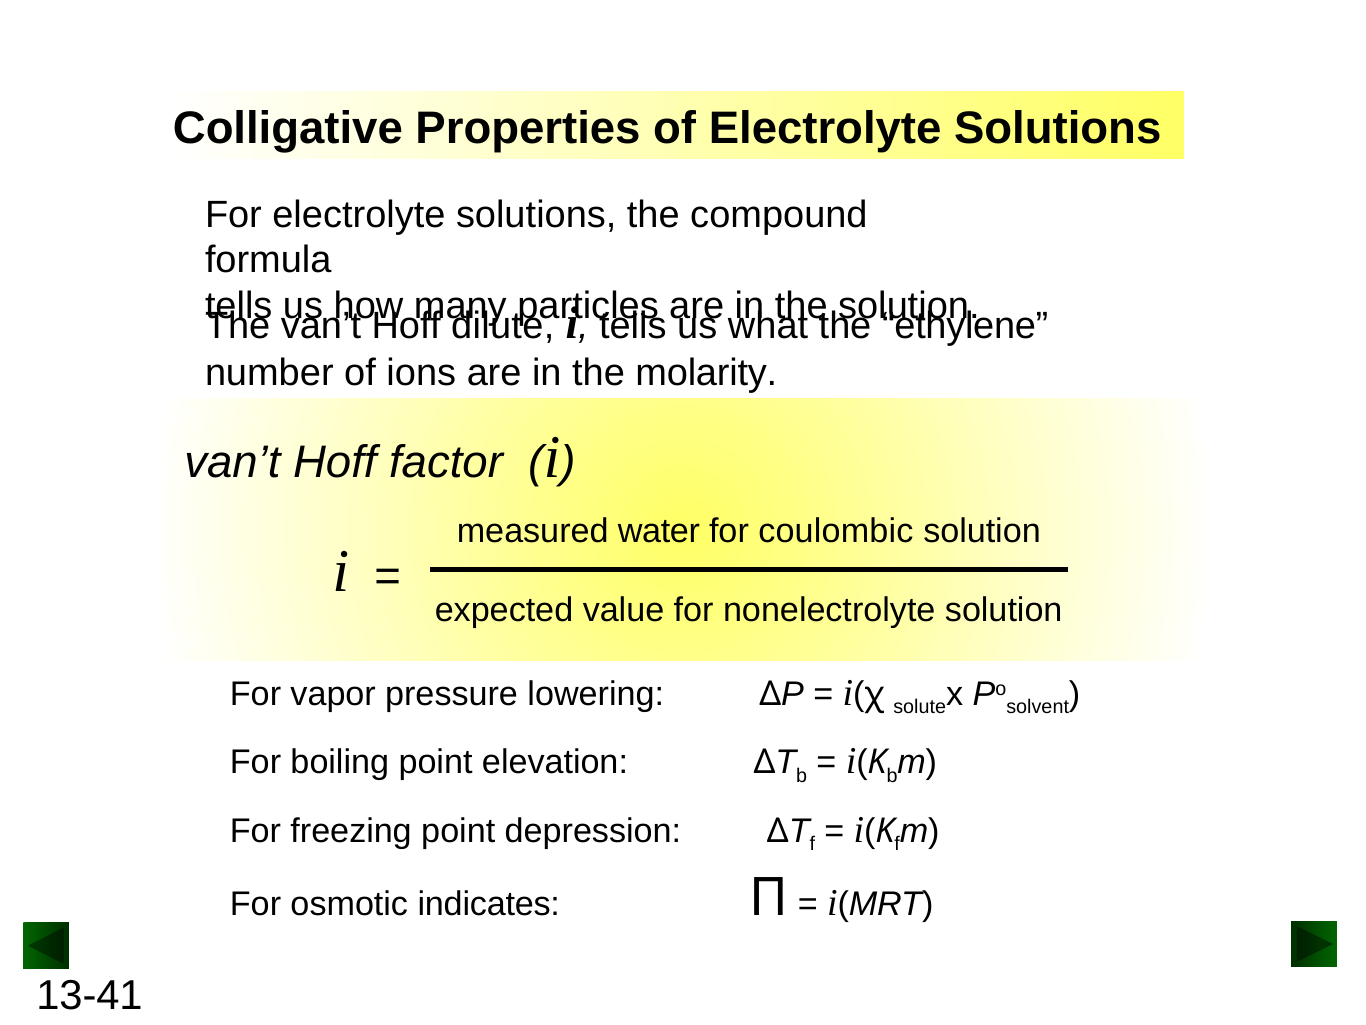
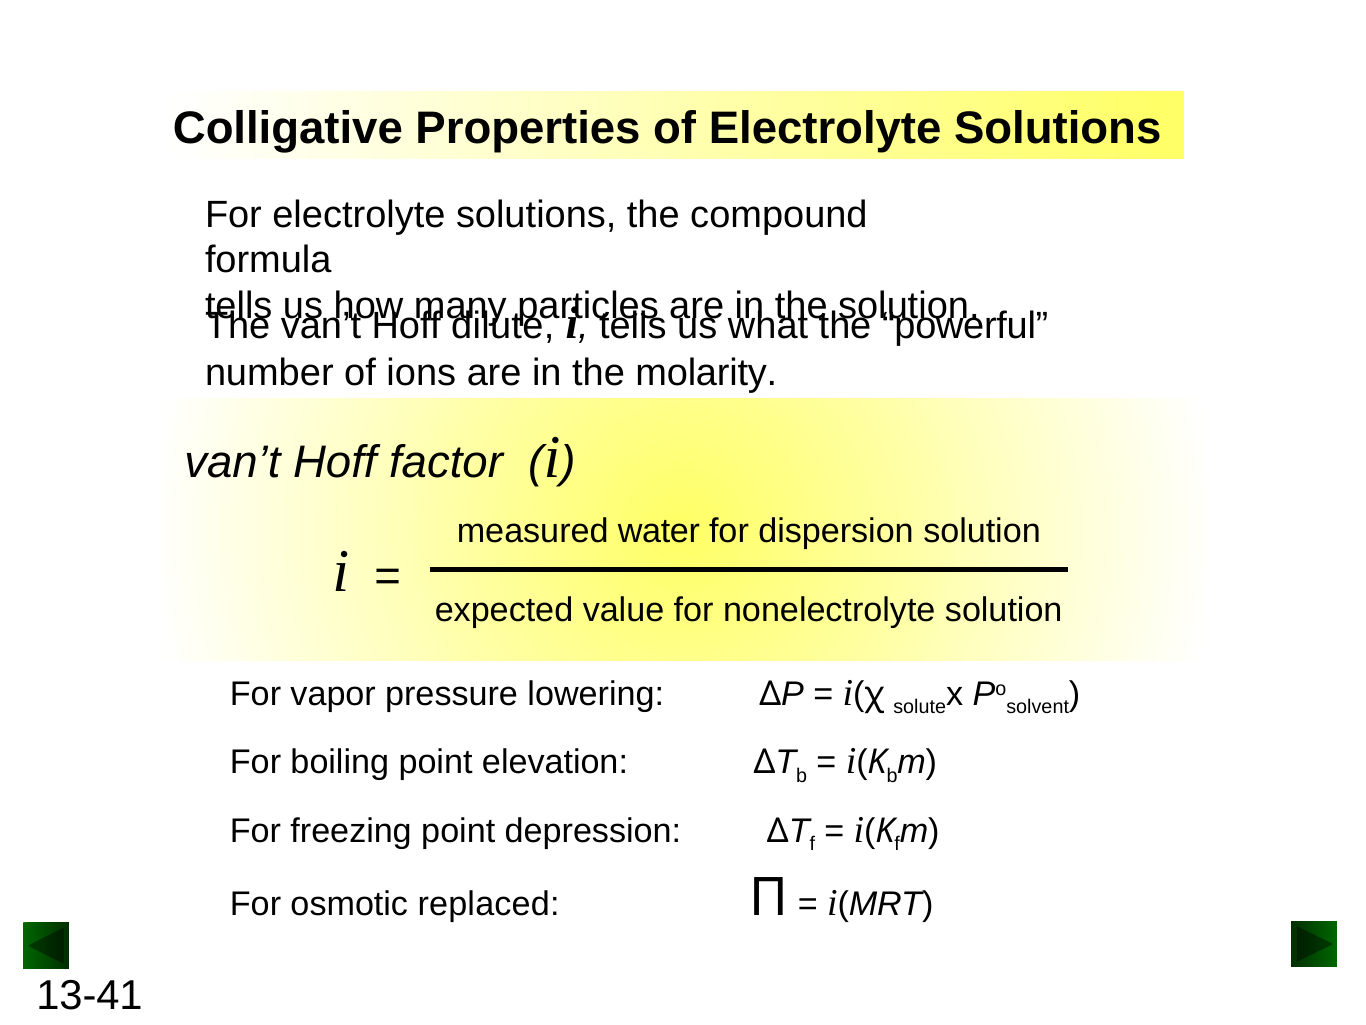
ethylene: ethylene -> powerful
coulombic: coulombic -> dispersion
indicates: indicates -> replaced
